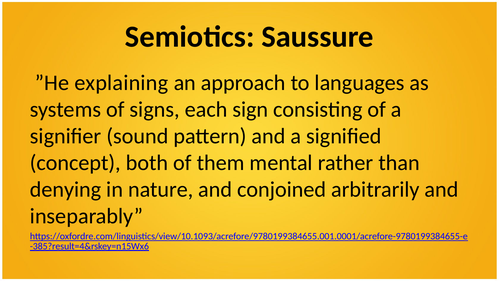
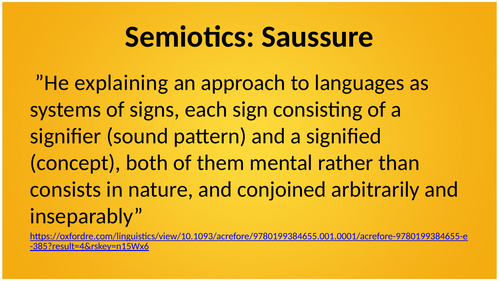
denying: denying -> consists
